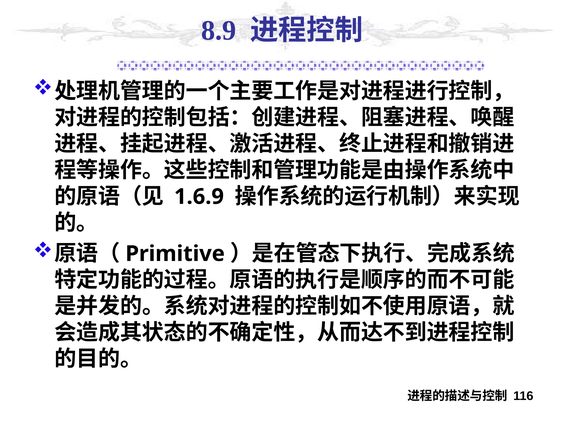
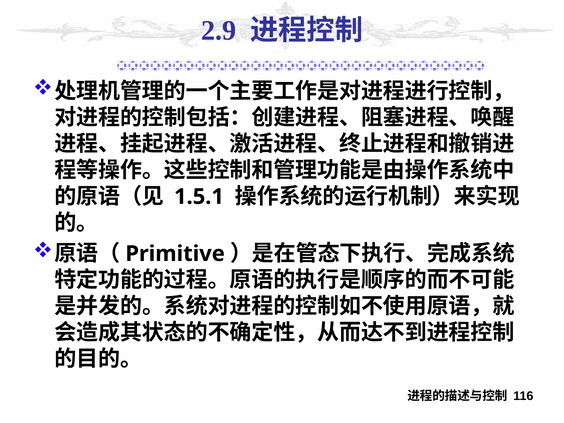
8.9: 8.9 -> 2.9
1.6.9: 1.6.9 -> 1.5.1
